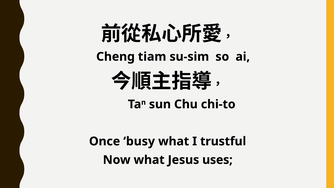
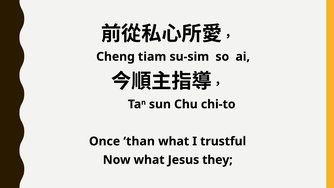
busy: busy -> than
uses: uses -> they
